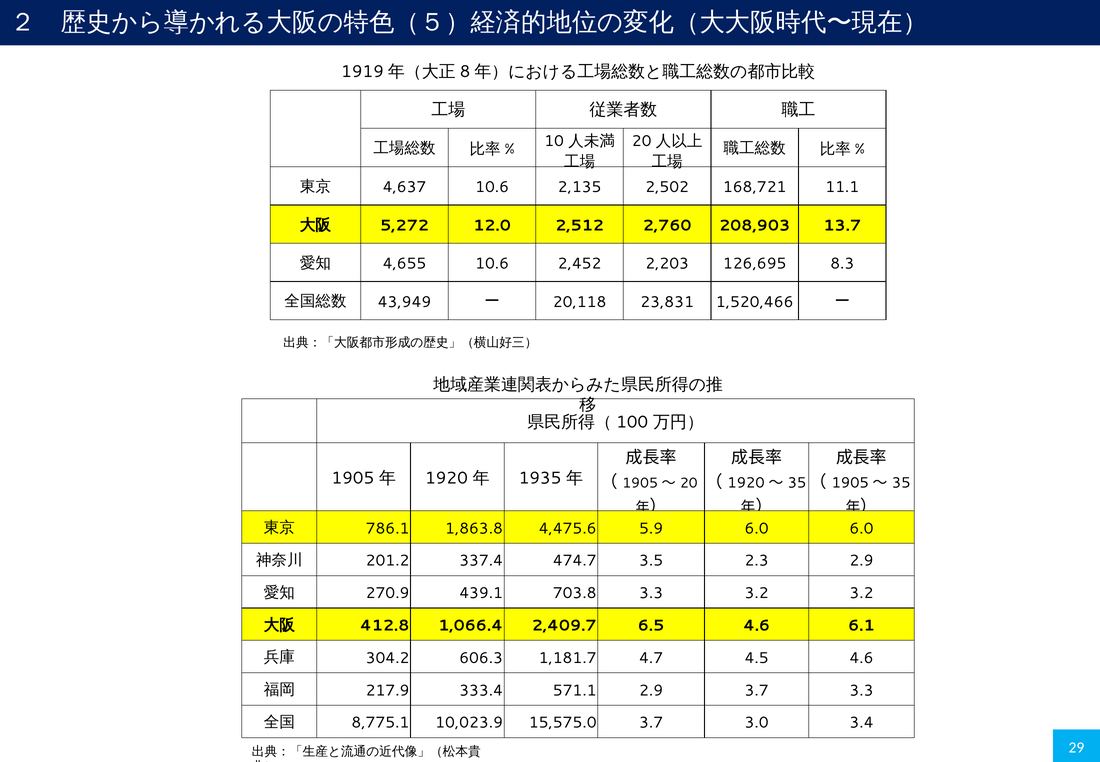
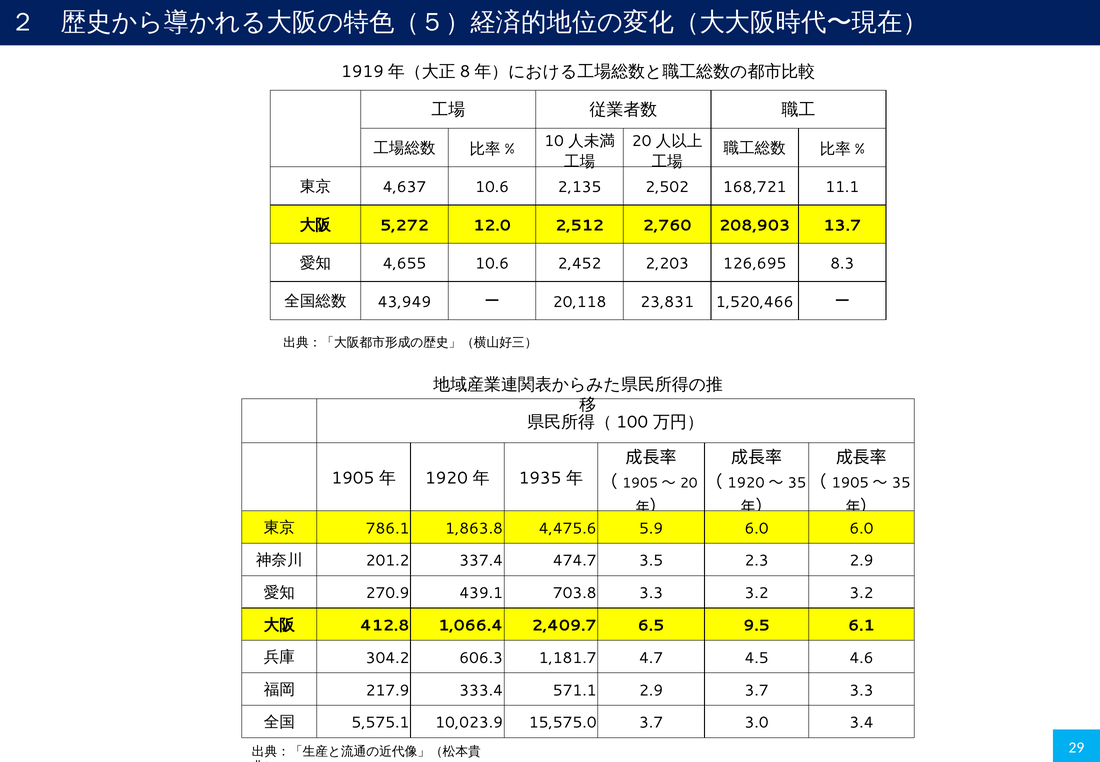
6.5 4.6: 4.6 -> 9.5
8,775.1: 8,775.1 -> 5,575.1
